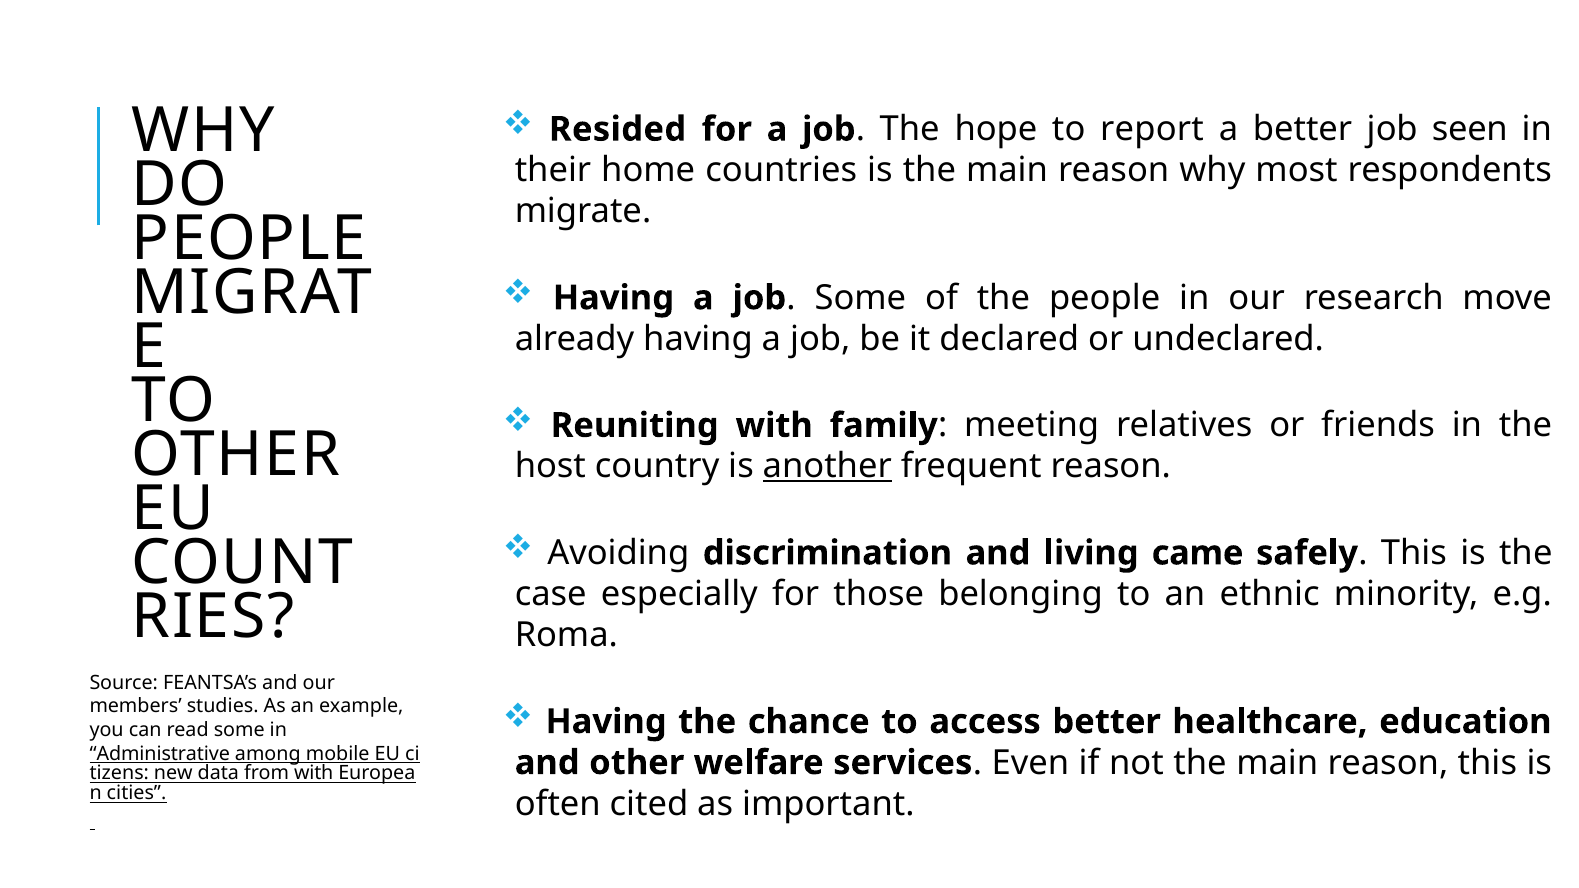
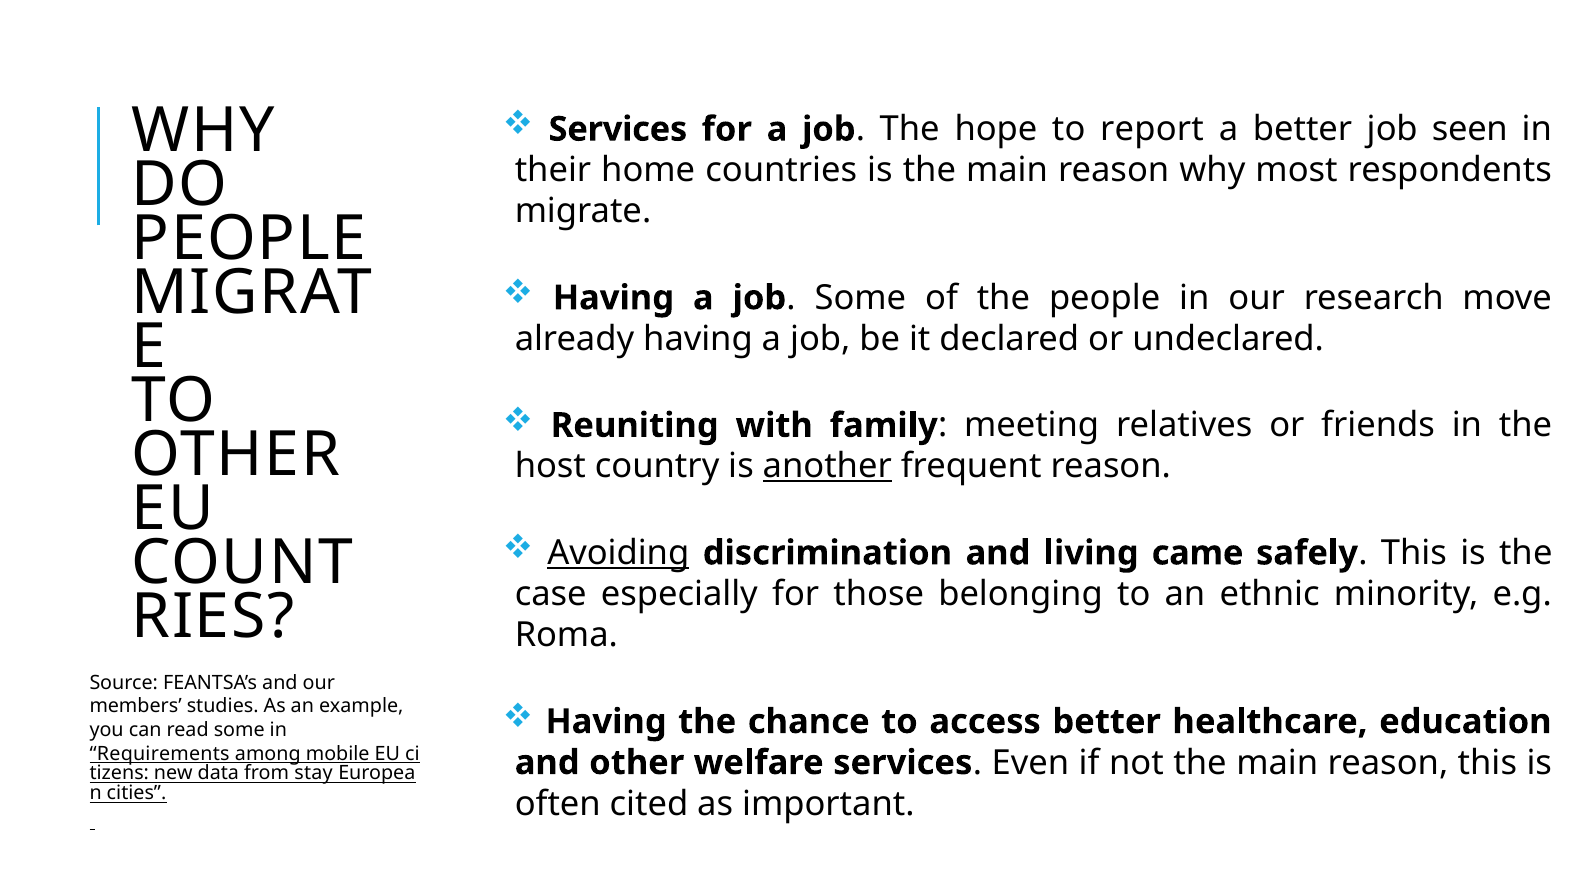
Resided at (618, 129): Resided -> Services
Avoiding underline: none -> present
Administrative: Administrative -> Requirements
from with: with -> stay
